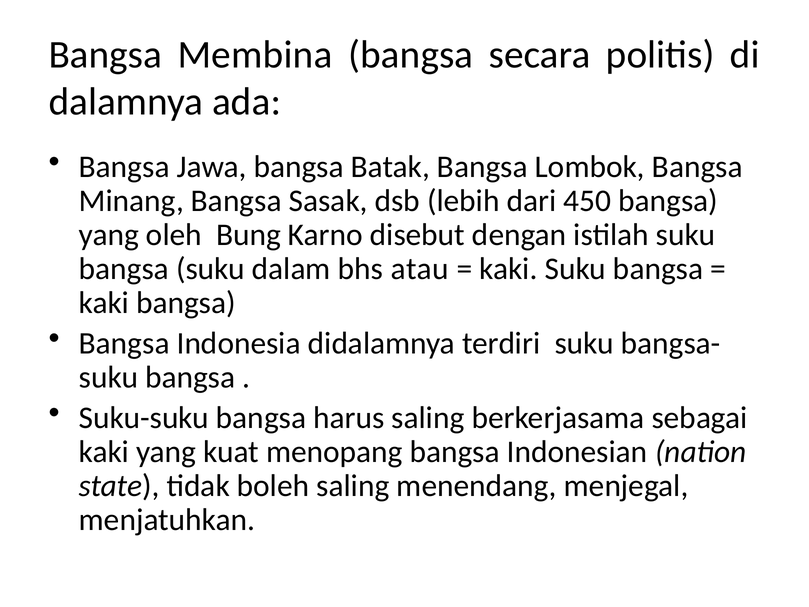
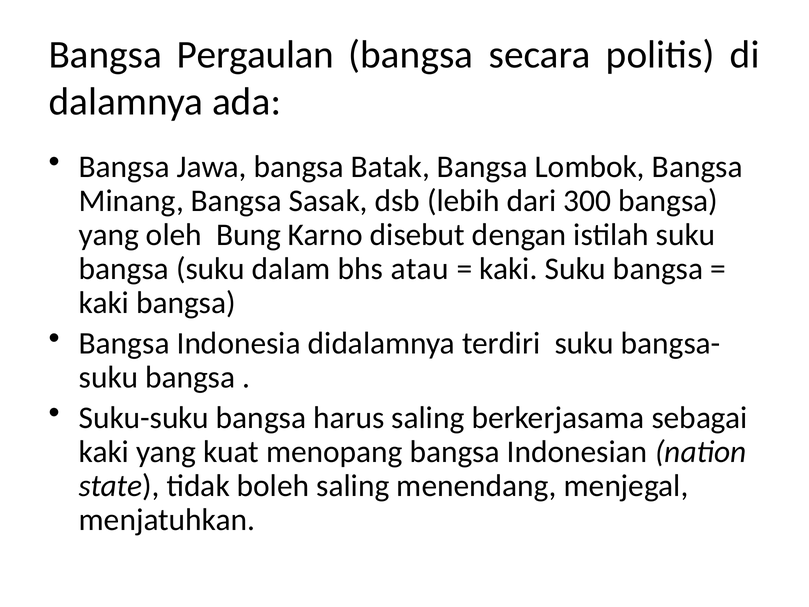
Membina: Membina -> Pergaulan
450: 450 -> 300
